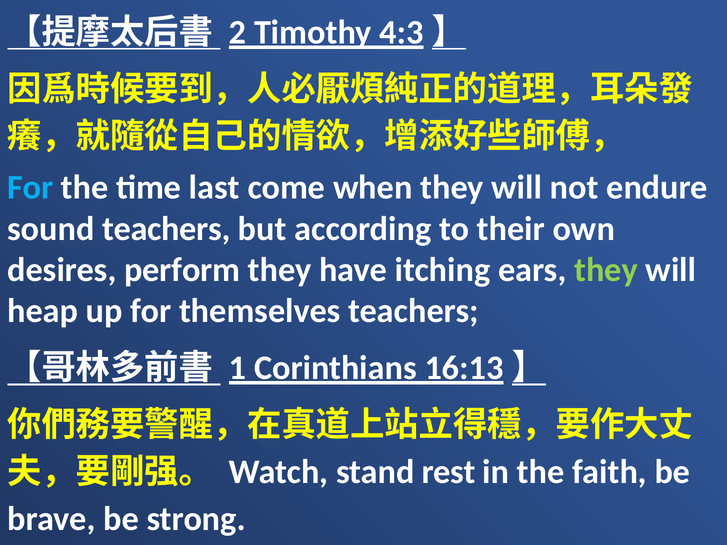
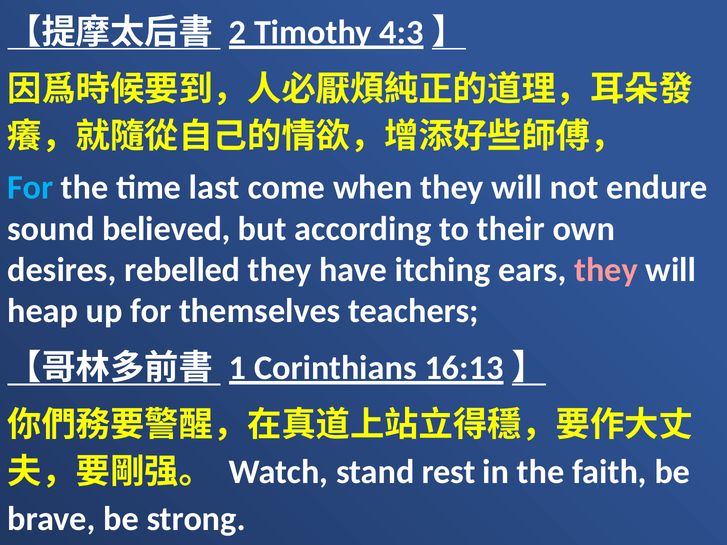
sound teachers: teachers -> believed
perform: perform -> rebelled
they at (606, 270) colour: light green -> pink
